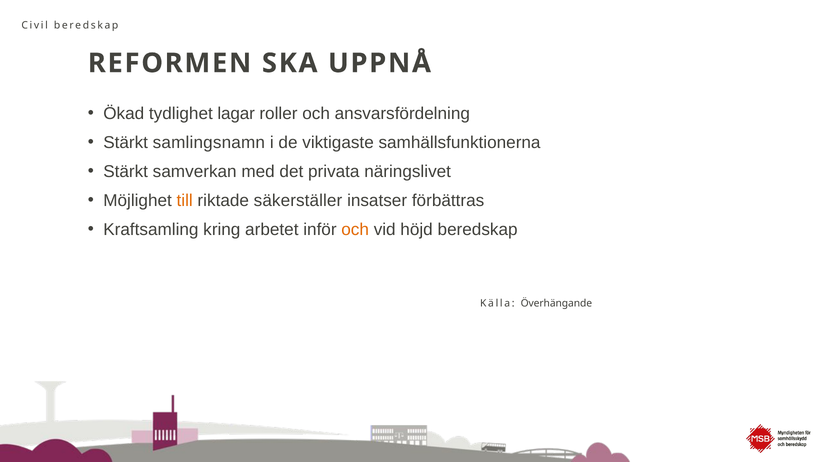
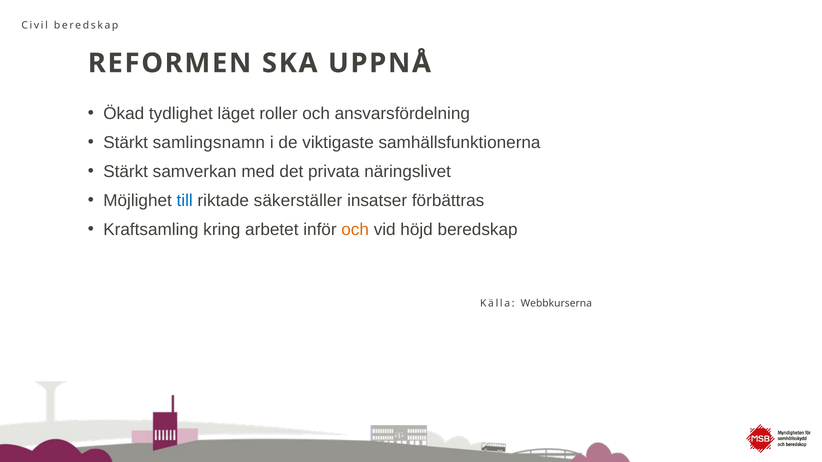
lagar: lagar -> läget
till colour: orange -> blue
Överhängande: Överhängande -> Webbkurserna
